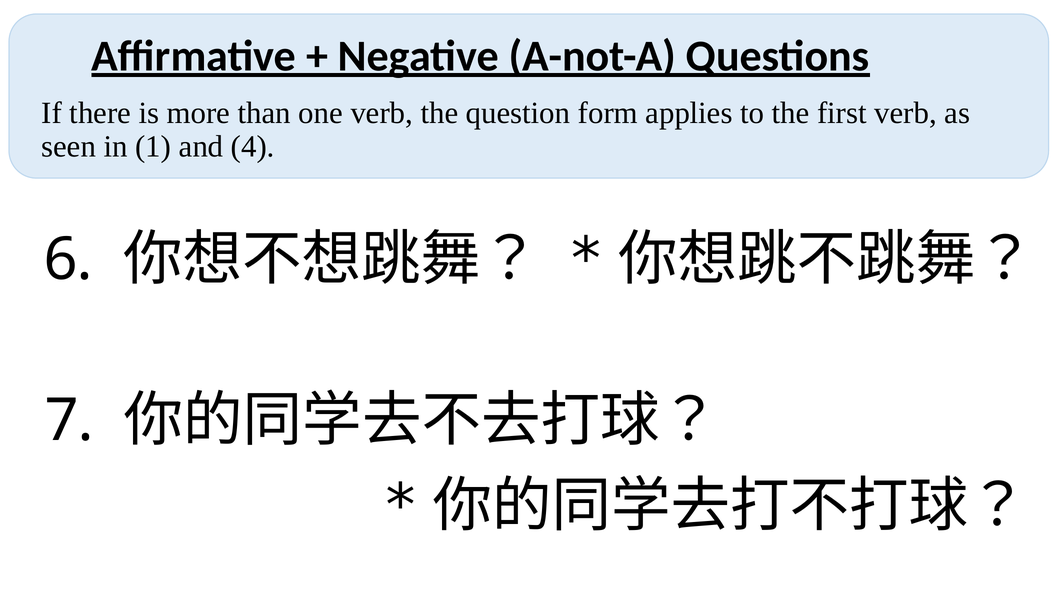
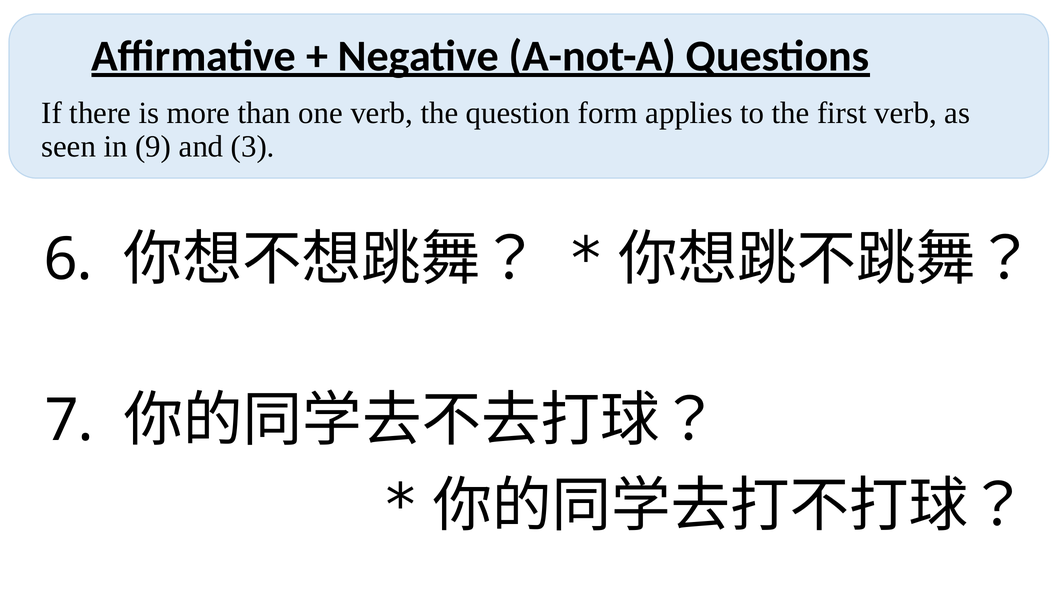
1: 1 -> 9
4: 4 -> 3
